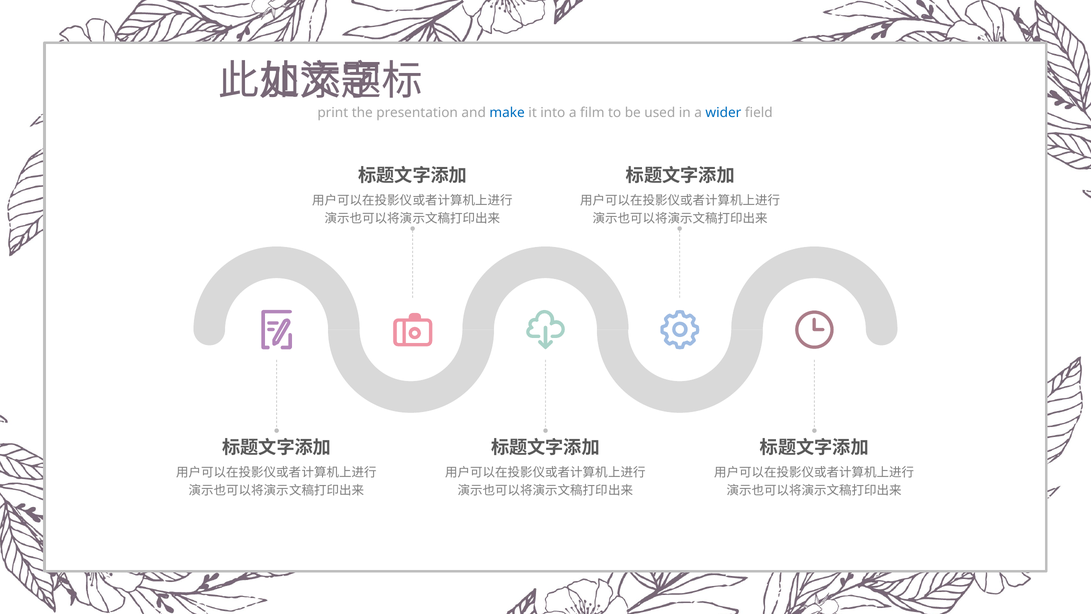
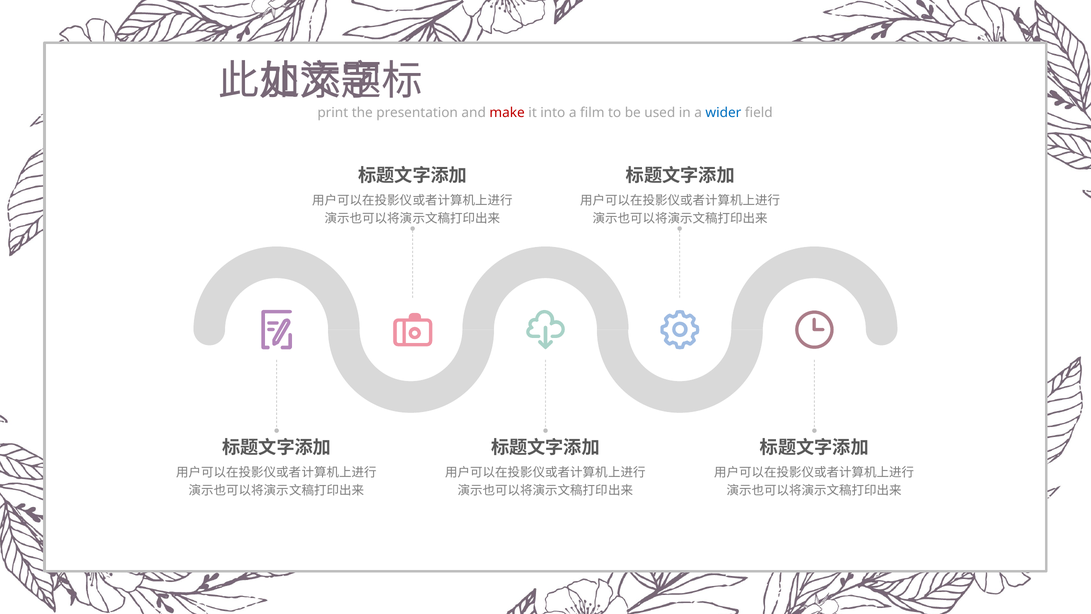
make colour: blue -> red
